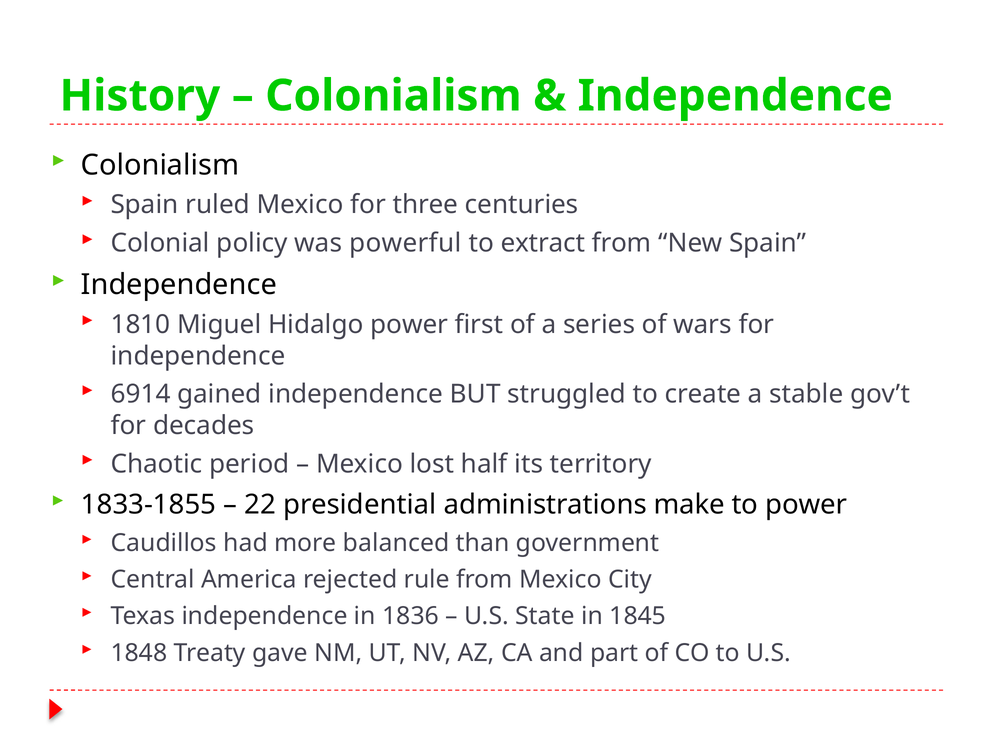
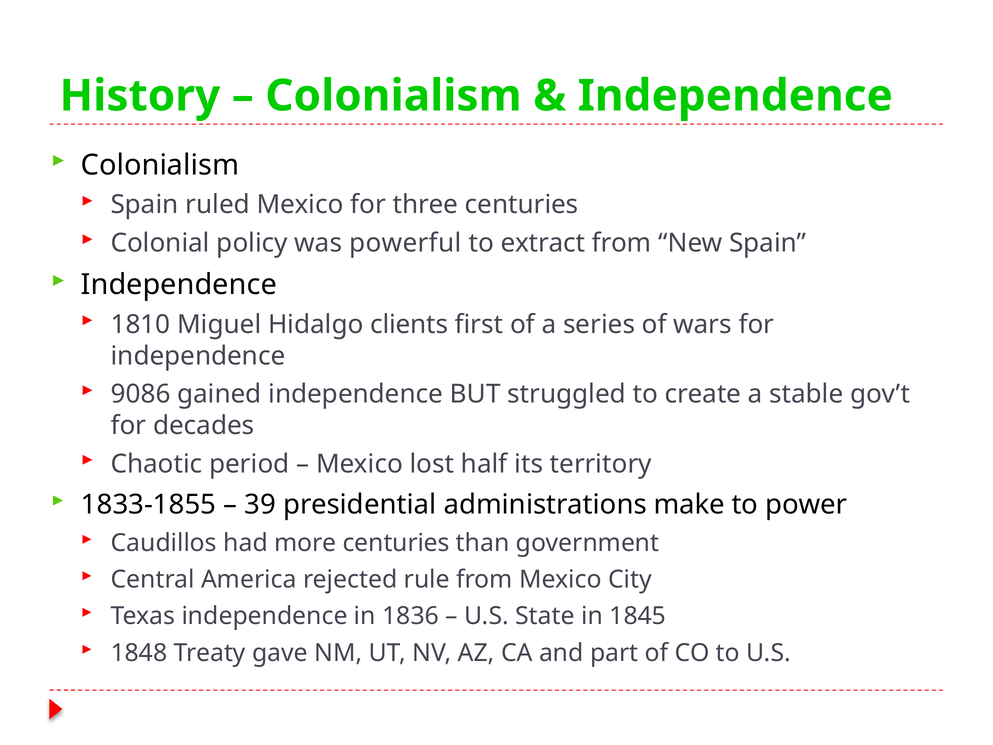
Hidalgo power: power -> clients
6914: 6914 -> 9086
22: 22 -> 39
more balanced: balanced -> centuries
